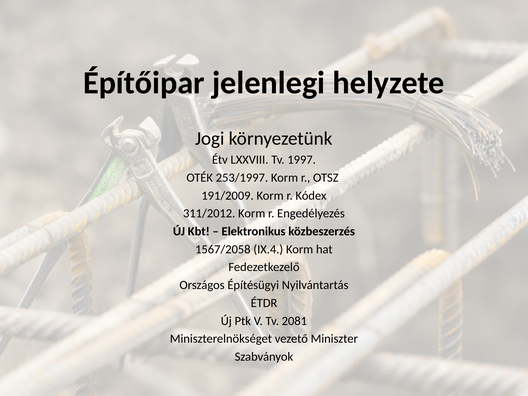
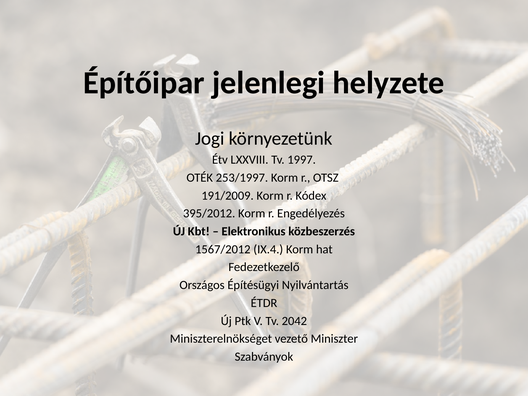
311/2012: 311/2012 -> 395/2012
1567/2058: 1567/2058 -> 1567/2012
2081: 2081 -> 2042
